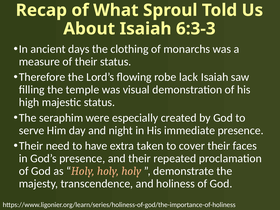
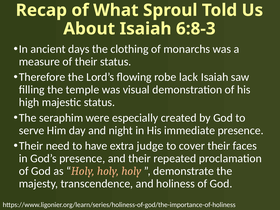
6:3-3: 6:3-3 -> 6:8-3
taken: taken -> judge
